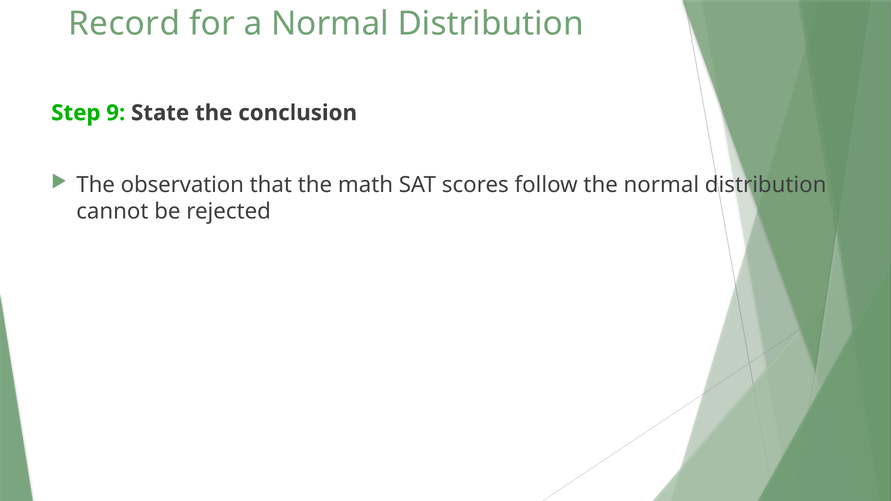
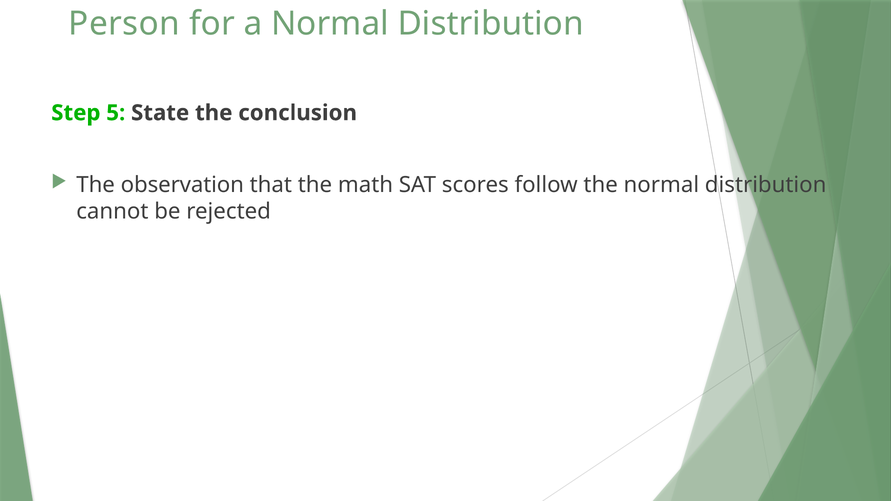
Record: Record -> Person
9: 9 -> 5
